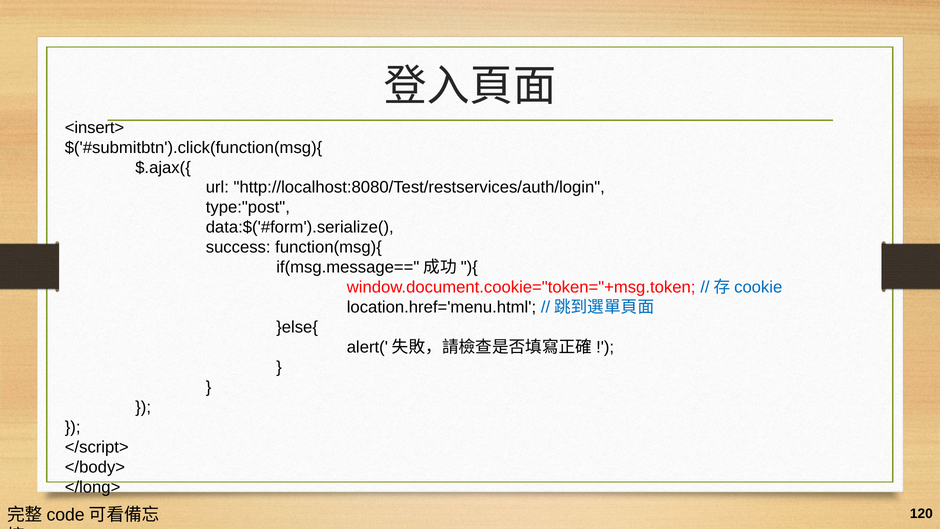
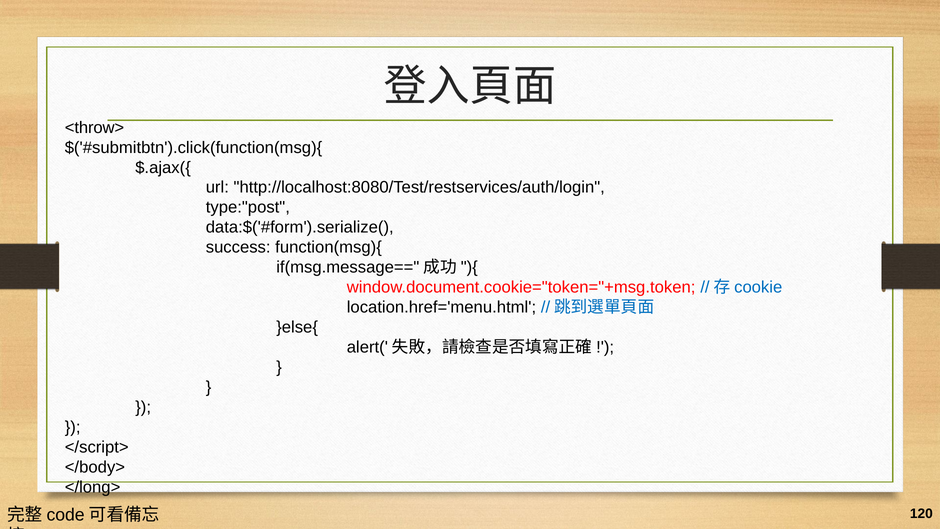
<insert>: <insert> -> <throw>
